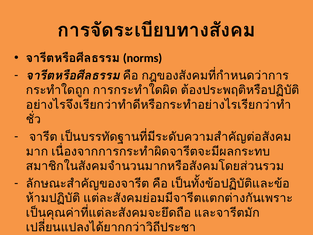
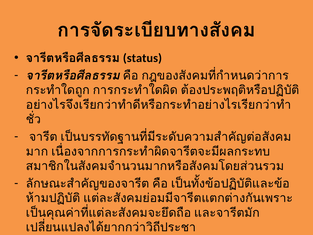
norms: norms -> status
